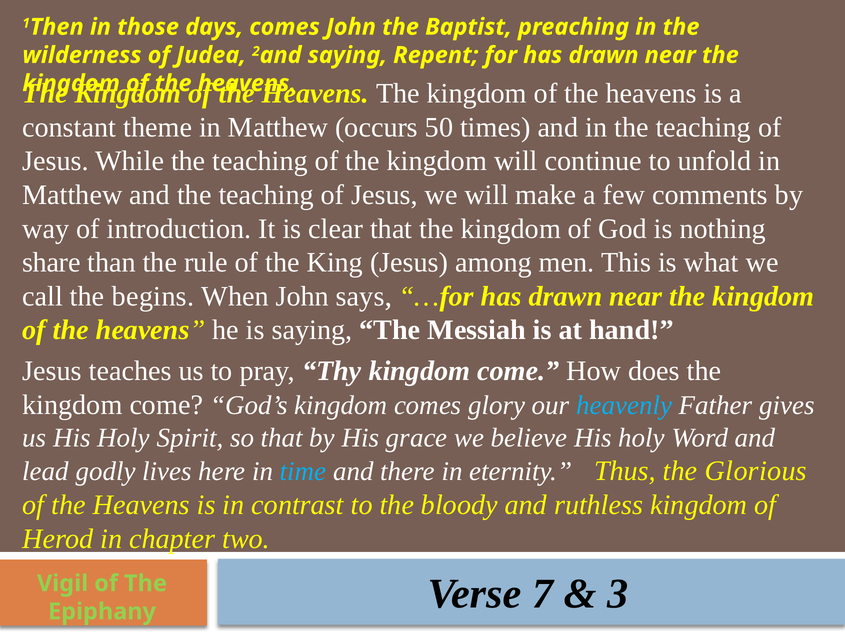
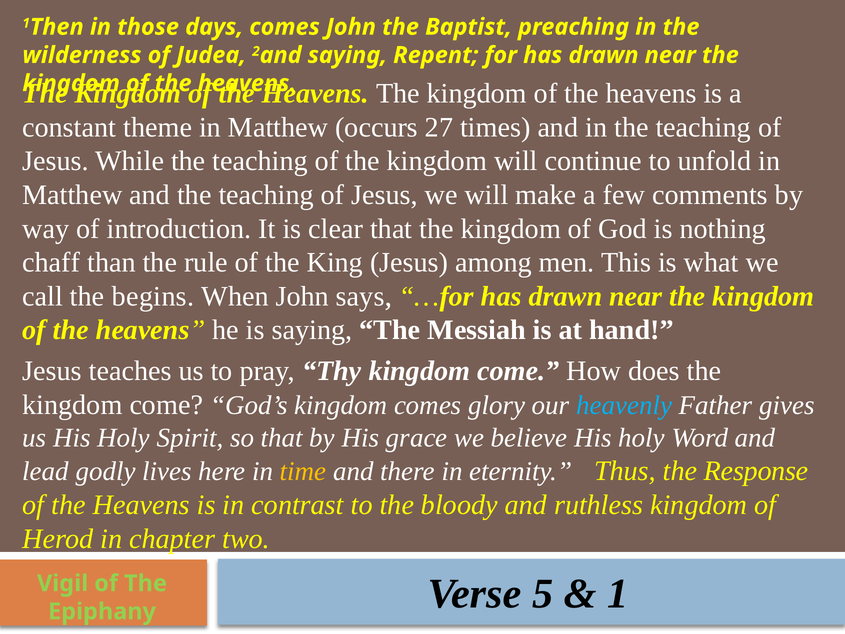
50: 50 -> 27
share: share -> chaff
time colour: light blue -> yellow
Glorious: Glorious -> Response
7: 7 -> 5
3: 3 -> 1
